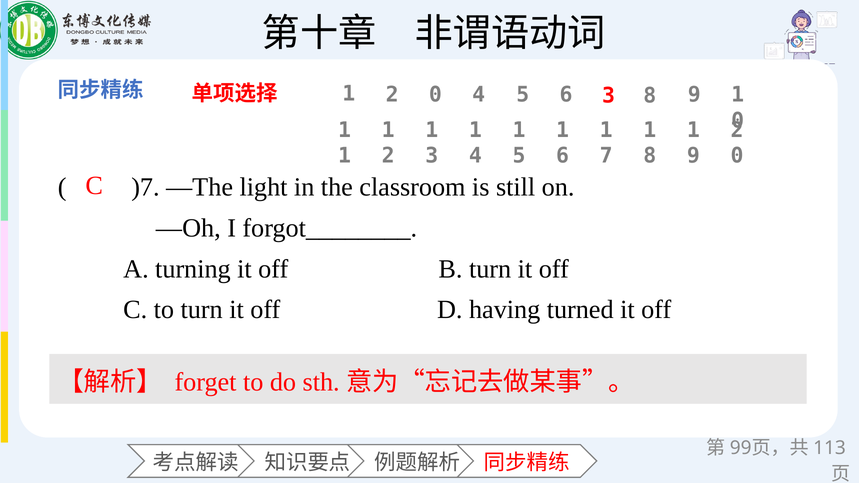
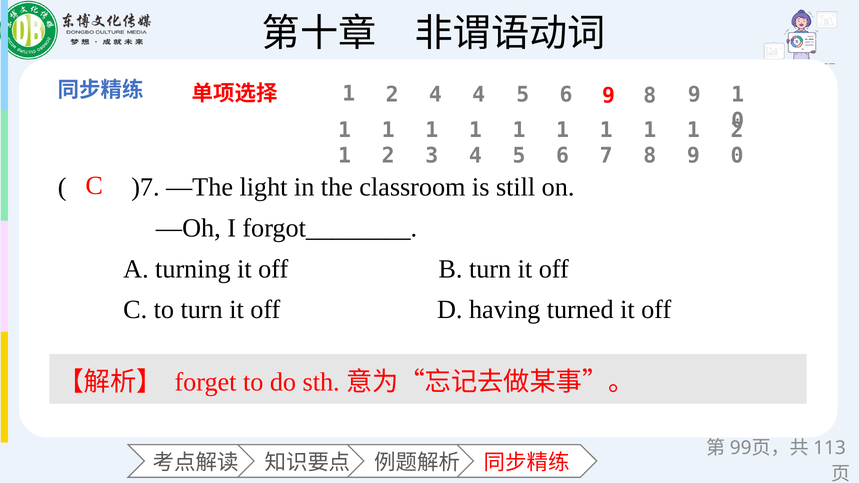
1 2 0: 0 -> 4
6 3: 3 -> 9
